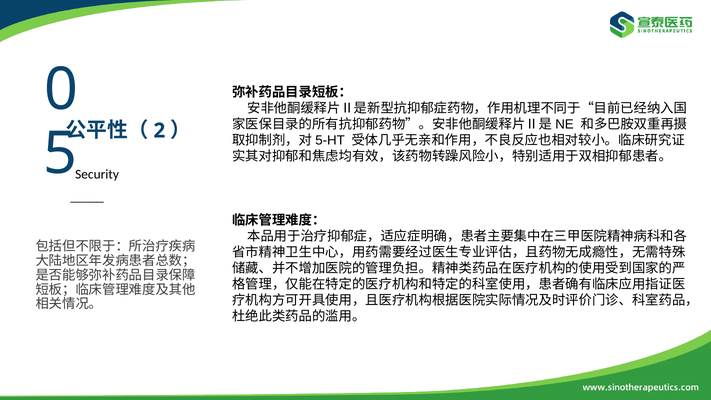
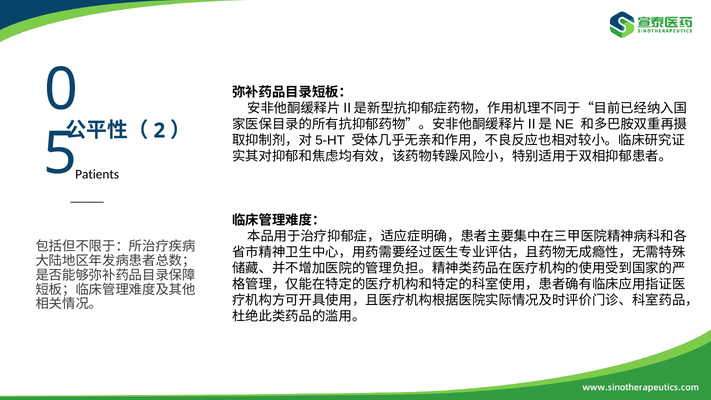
Security: Security -> Patients
